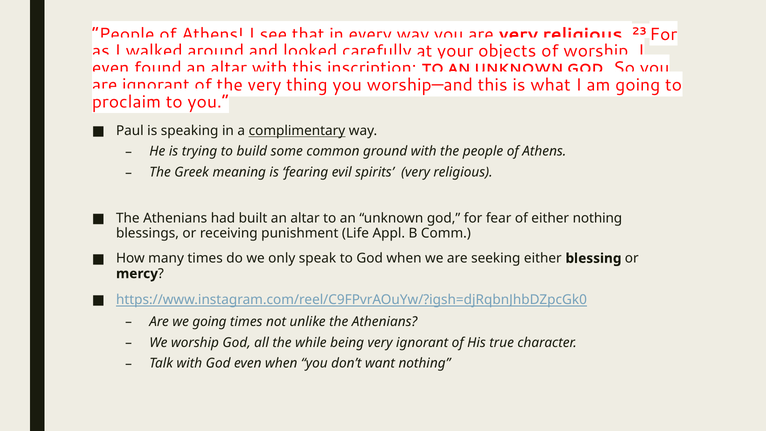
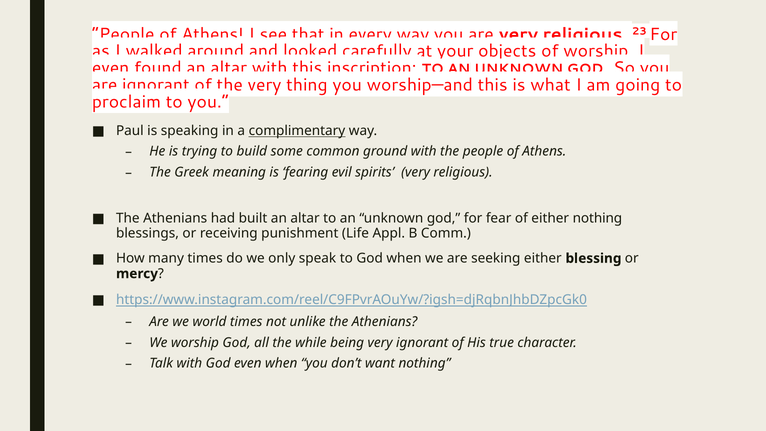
we going: going -> world
